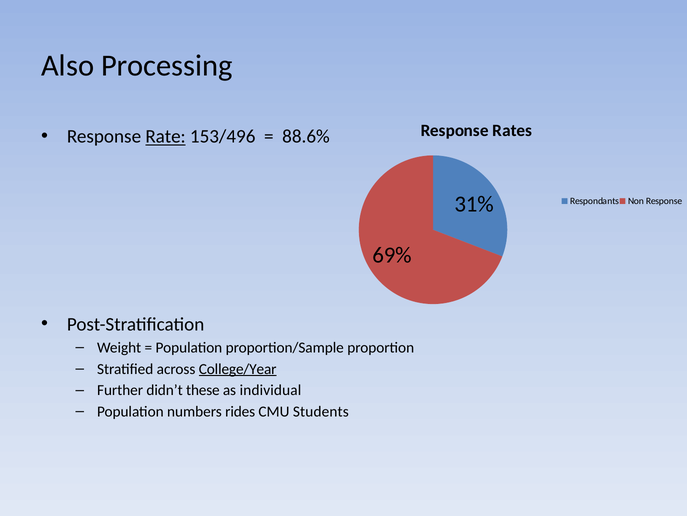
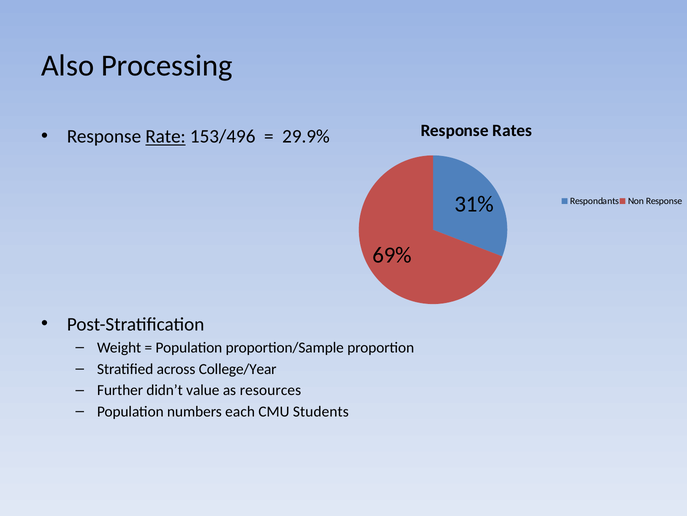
88.6%: 88.6% -> 29.9%
College/Year underline: present -> none
these: these -> value
individual: individual -> resources
rides: rides -> each
